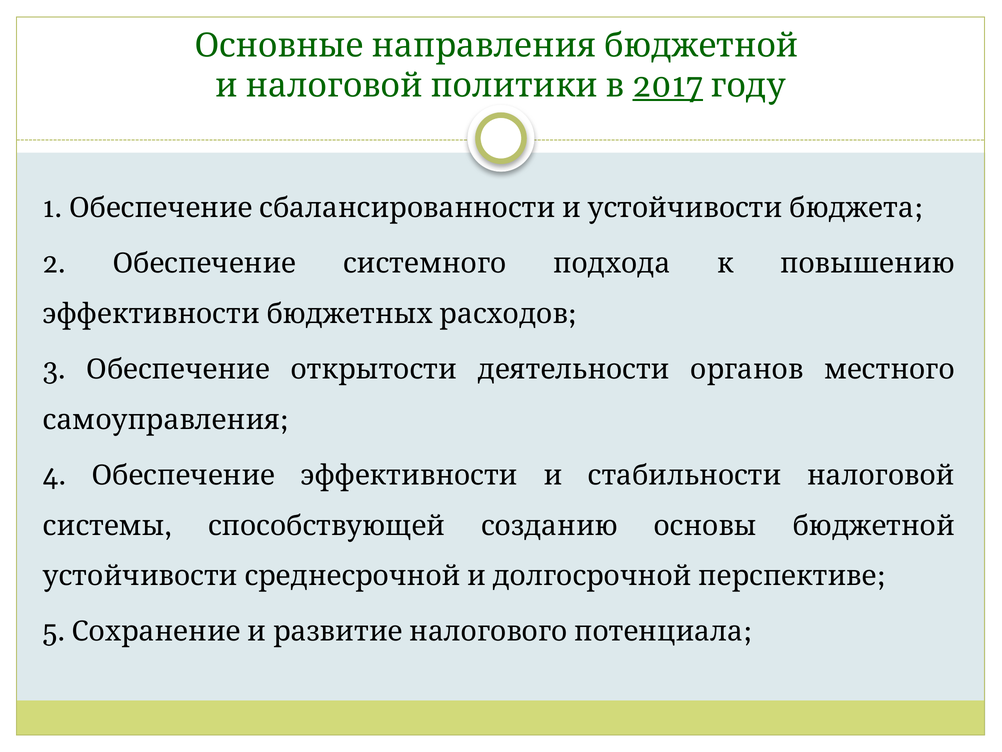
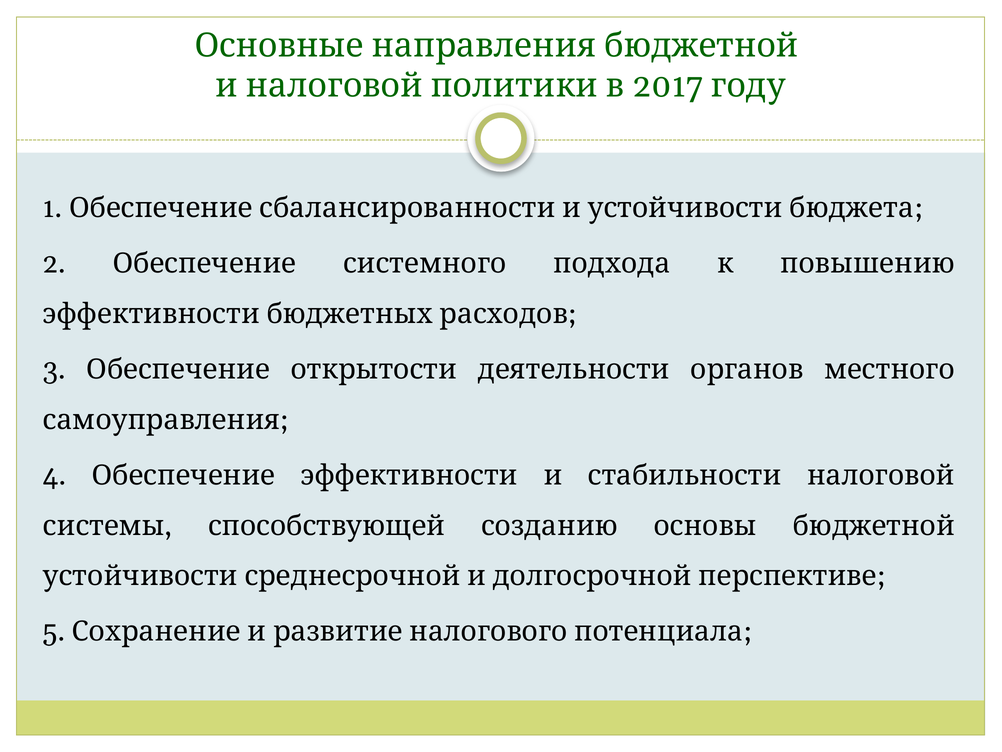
2017 underline: present -> none
